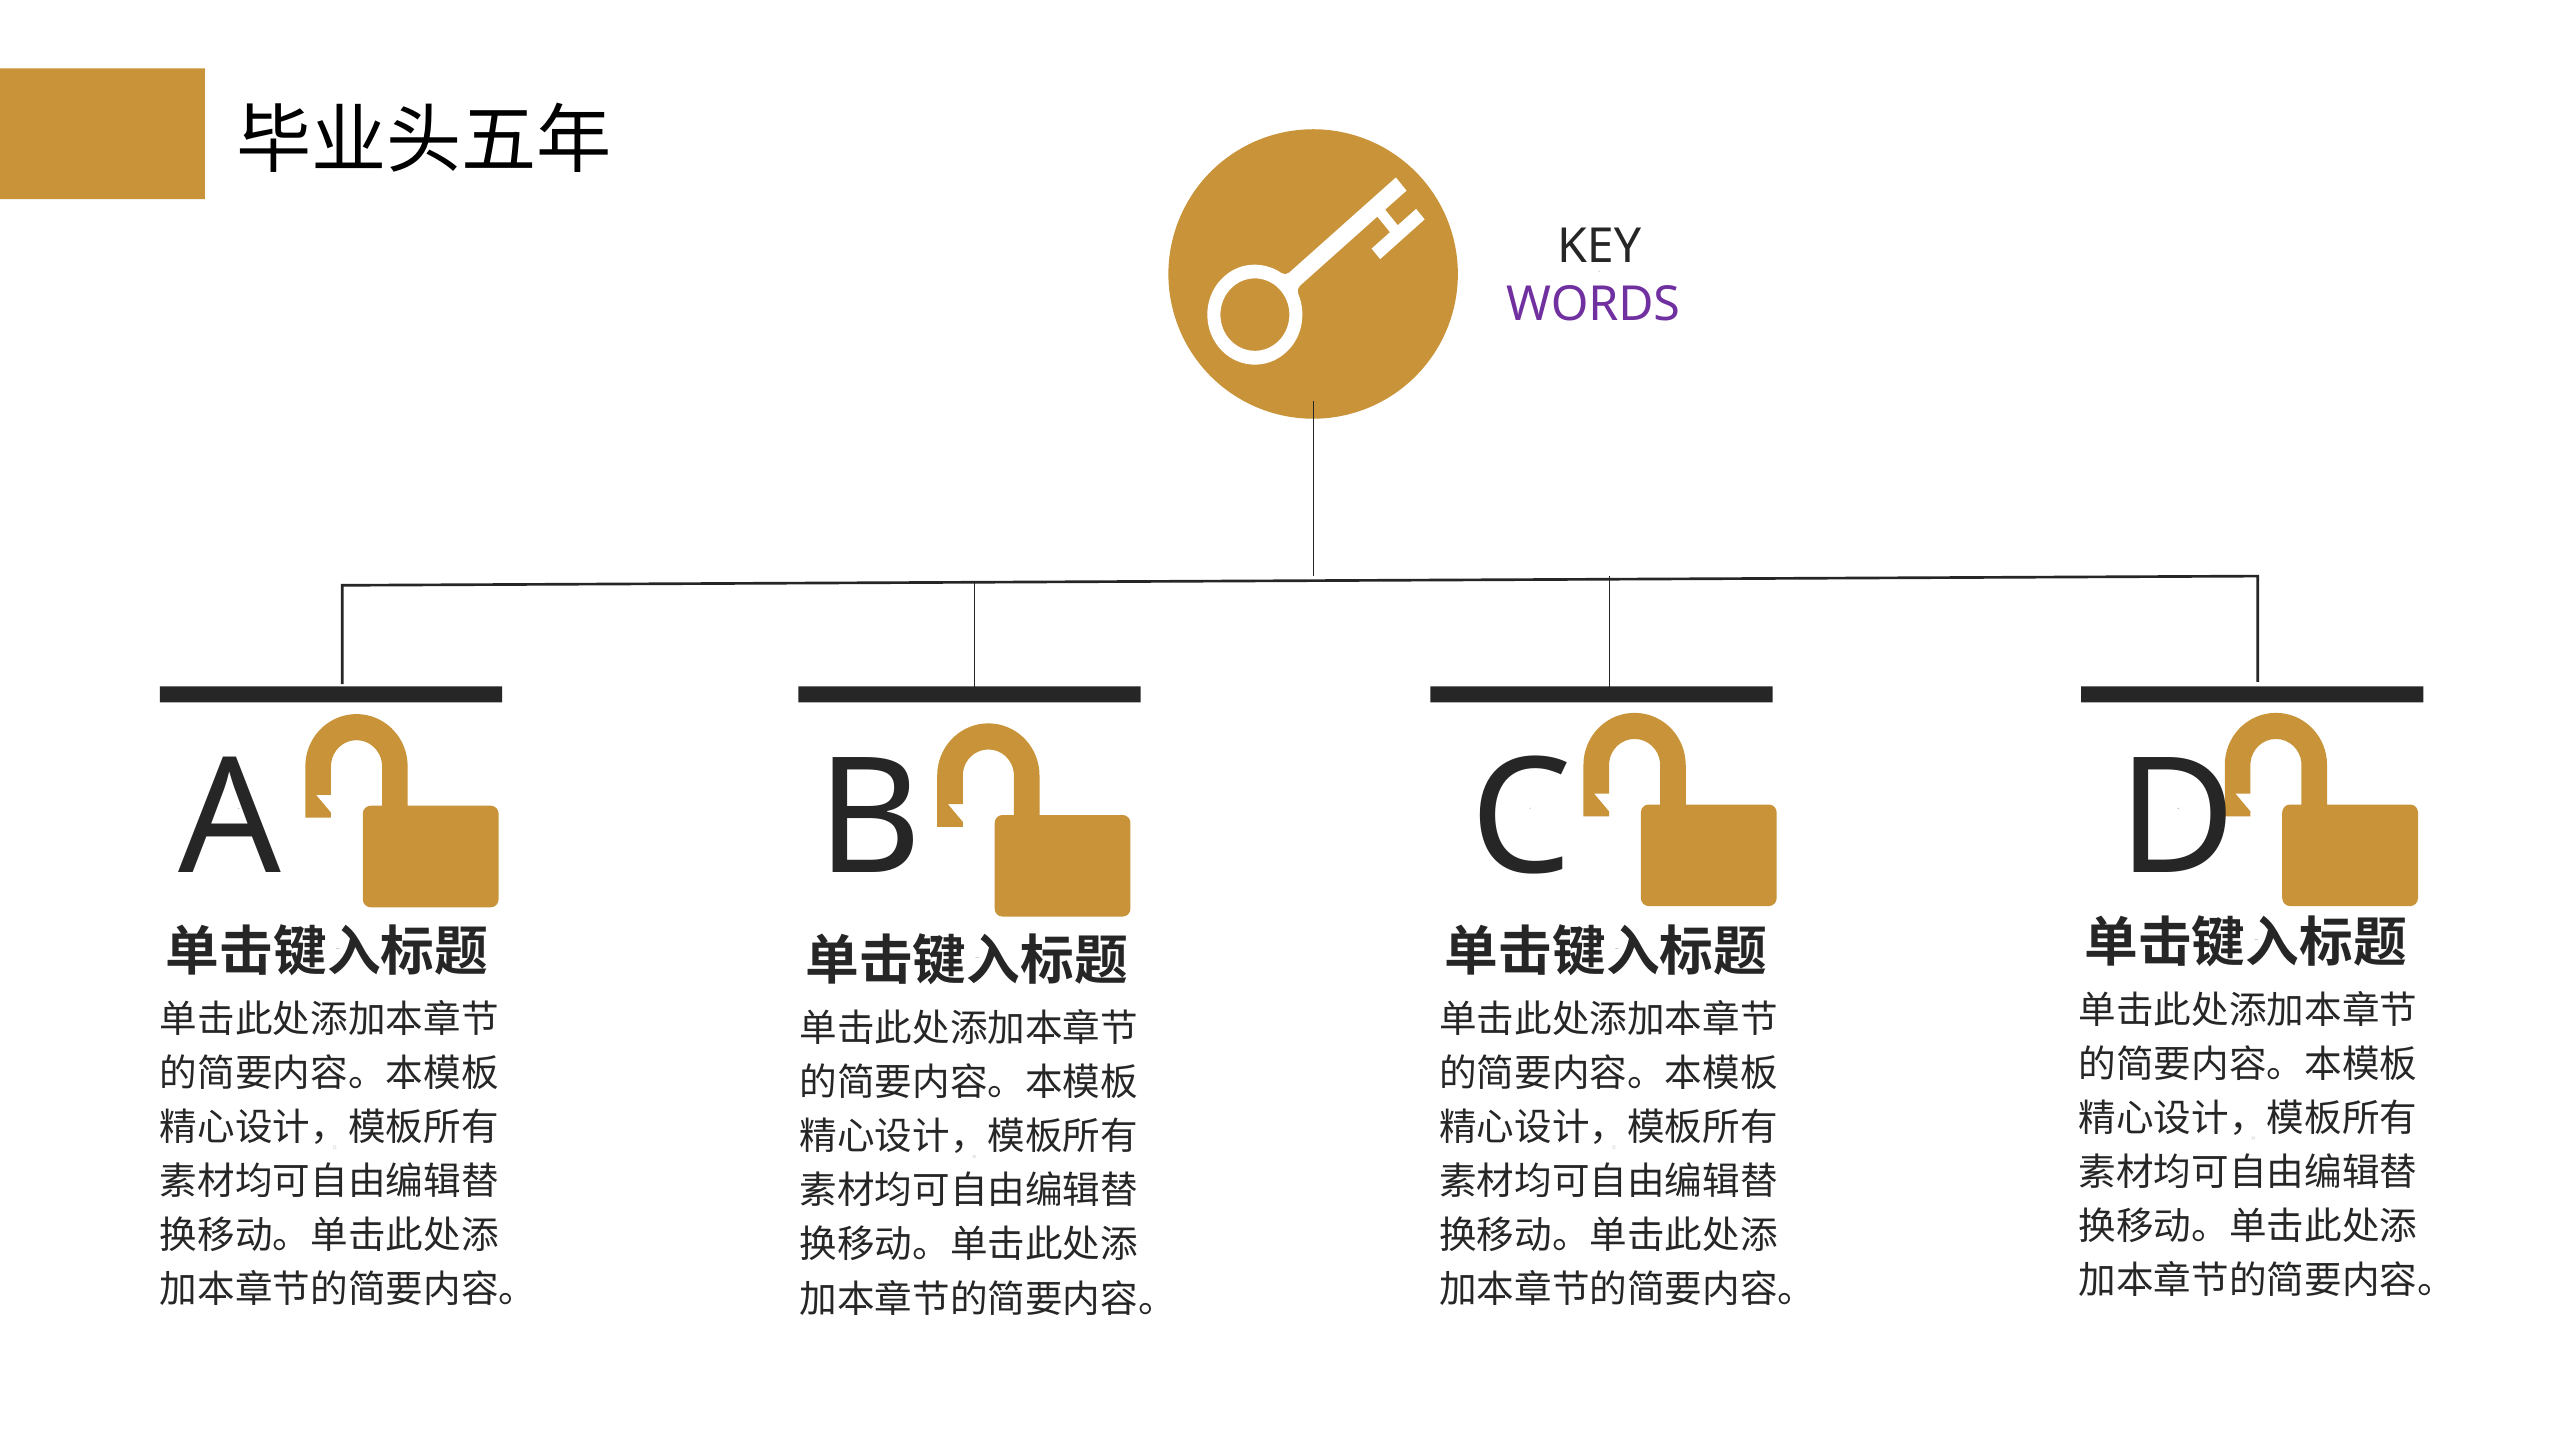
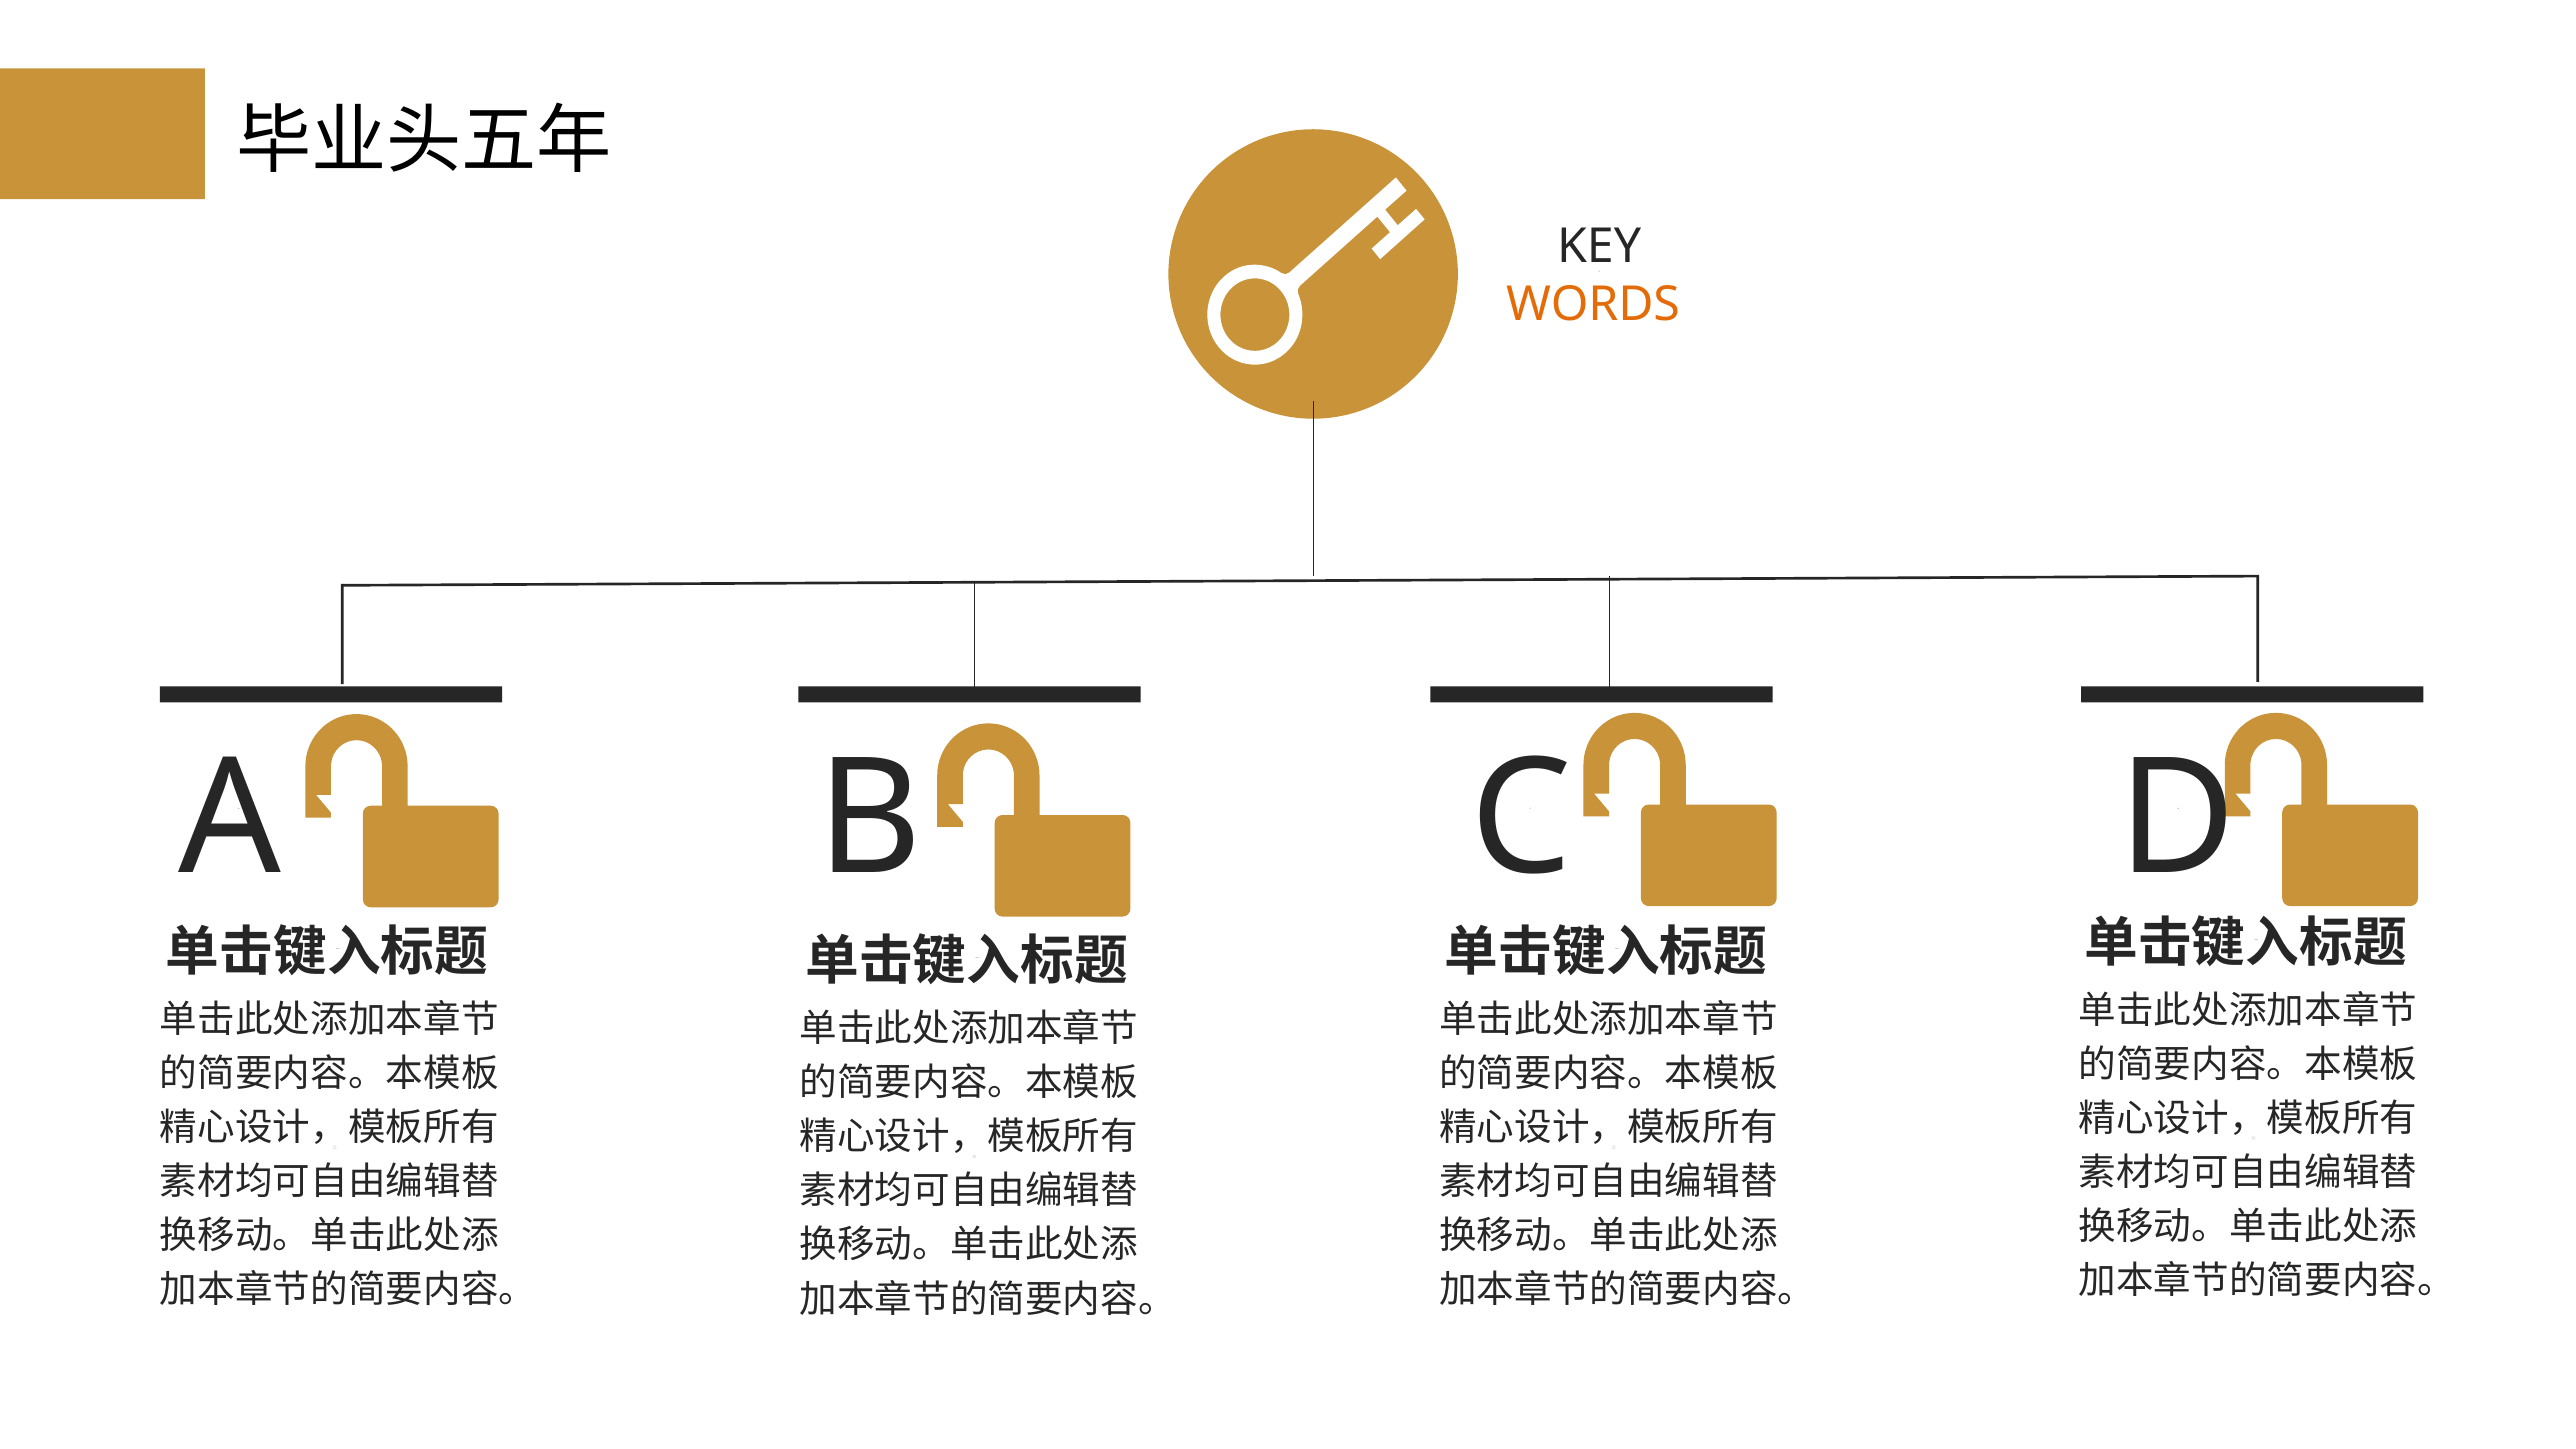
WORDS at (1593, 304) colour: purple -> orange
